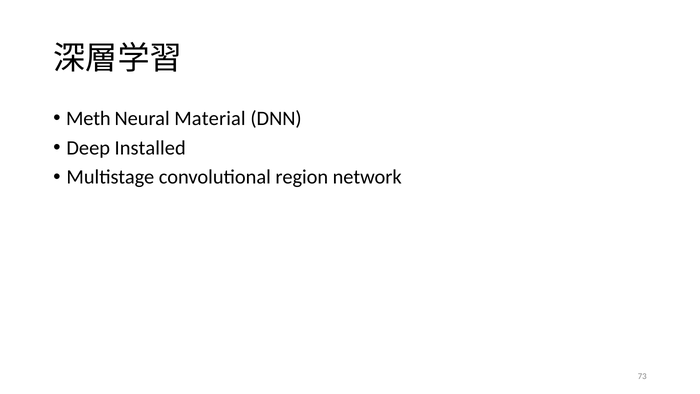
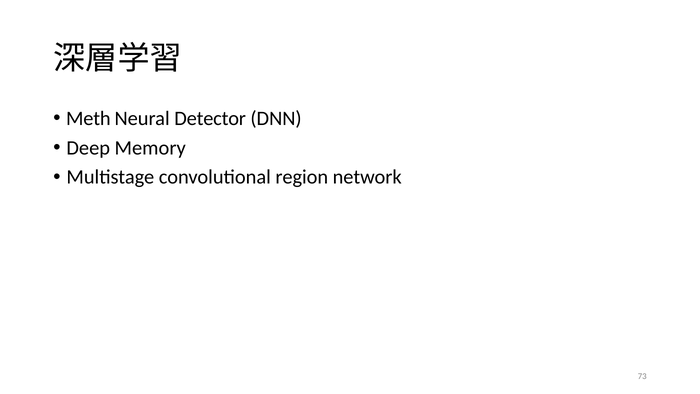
Material: Material -> Detector
Installed: Installed -> Memory
